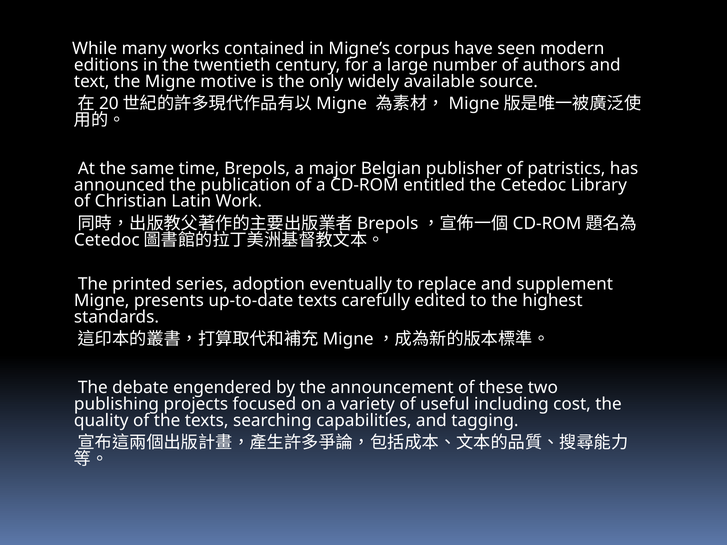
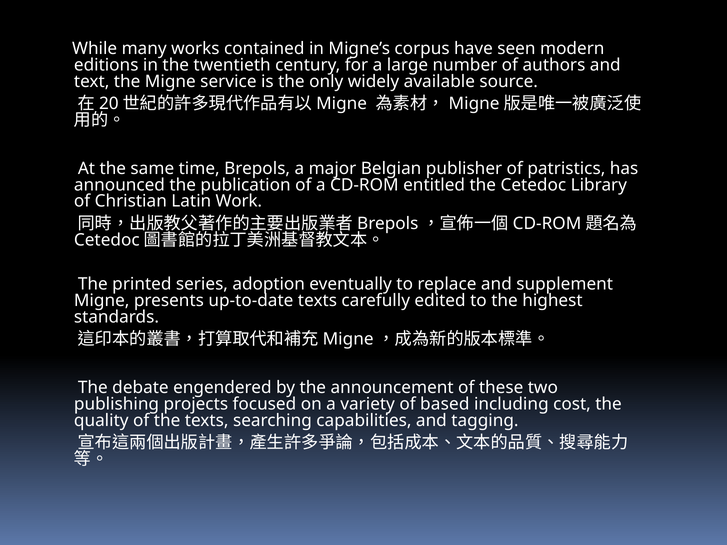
motive: motive -> service
useful: useful -> based
